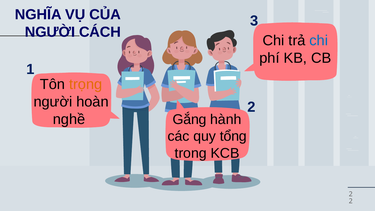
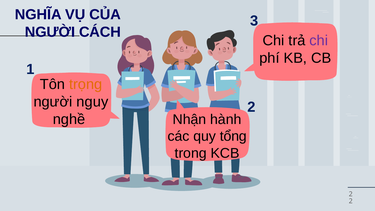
chi at (319, 40) colour: blue -> purple
hoàn: hoàn -> nguy
Gắng: Gắng -> Nhận
